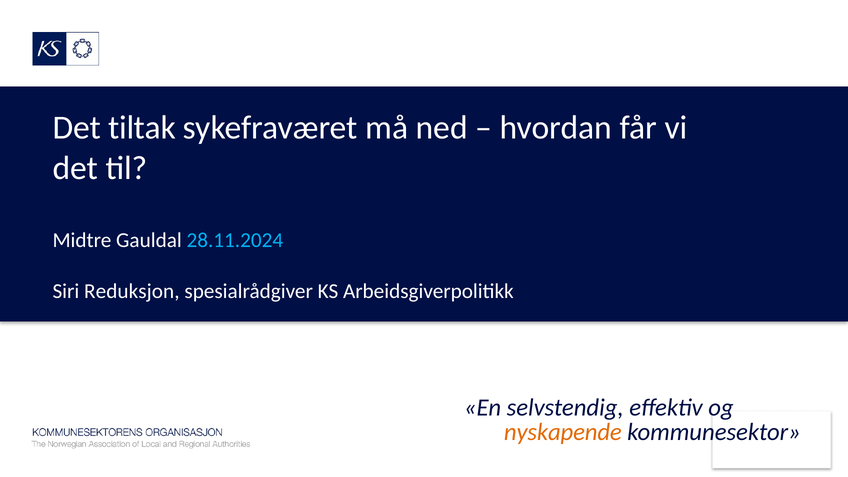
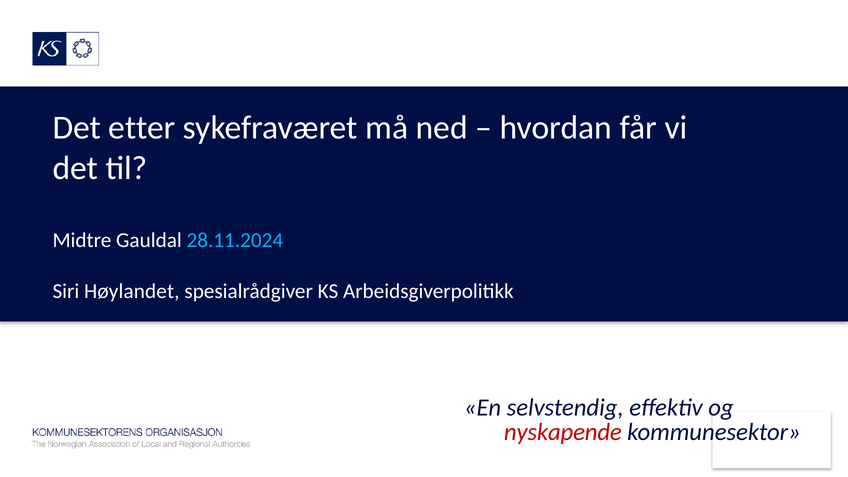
tiltak: tiltak -> etter
Reduksjon: Reduksjon -> Høylandet
nyskapende colour: orange -> red
